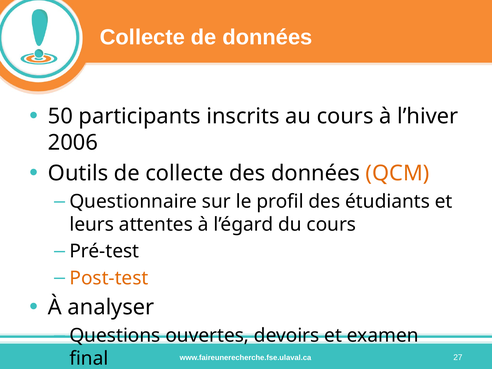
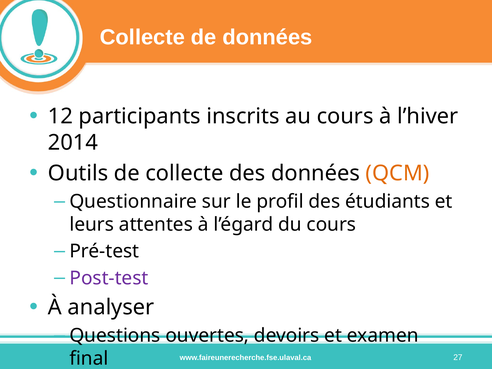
50: 50 -> 12
2006: 2006 -> 2014
Post-test colour: orange -> purple
